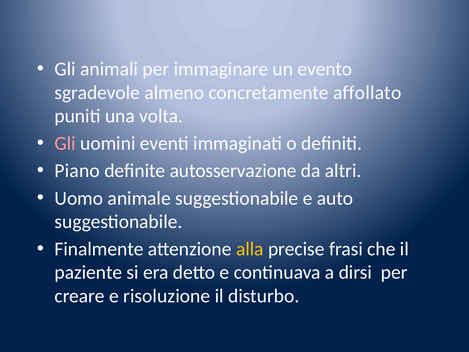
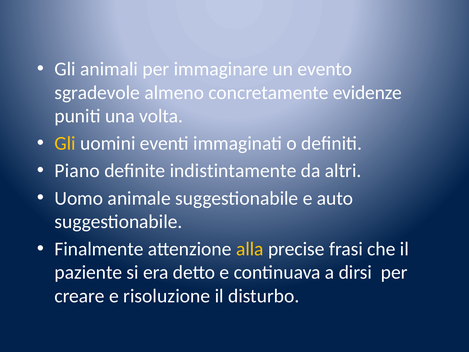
affollato: affollato -> evidenze
Gli at (65, 143) colour: pink -> yellow
autosservazione: autosservazione -> indistintamente
